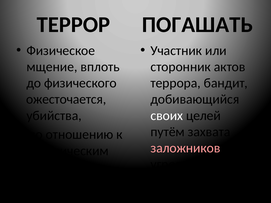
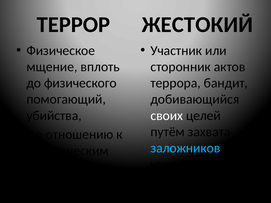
ПОГАШАТЬ: ПОГАШАТЬ -> ЖЕСТОКИЙ
ожесточается: ожесточается -> помогающий
заложников colour: pink -> light blue
